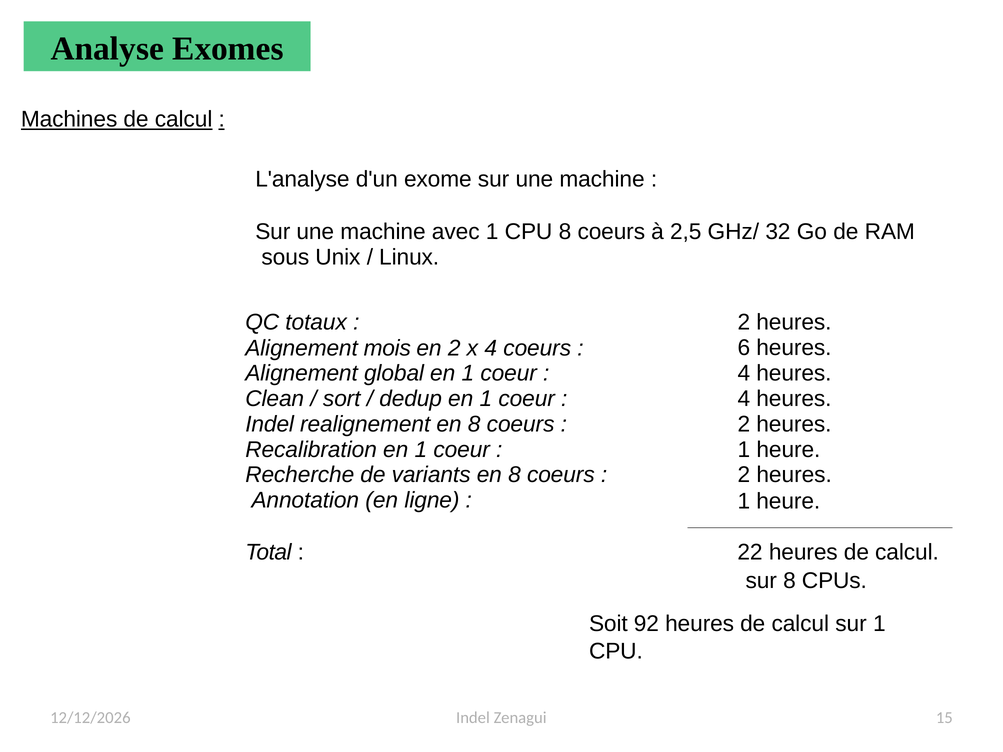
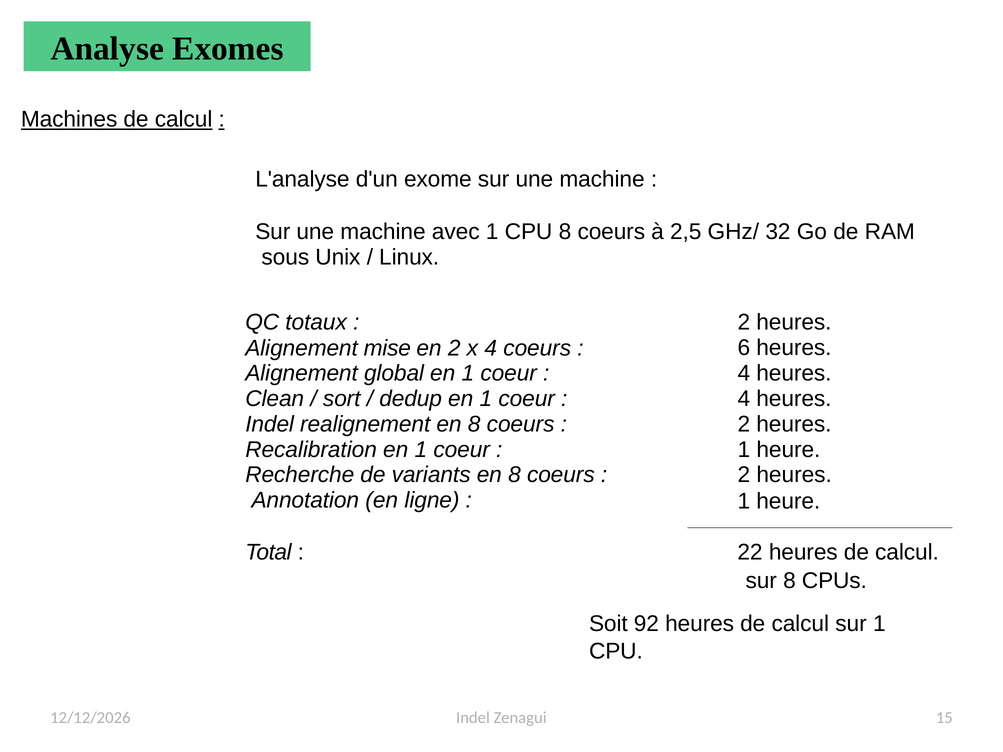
mois: mois -> mise
